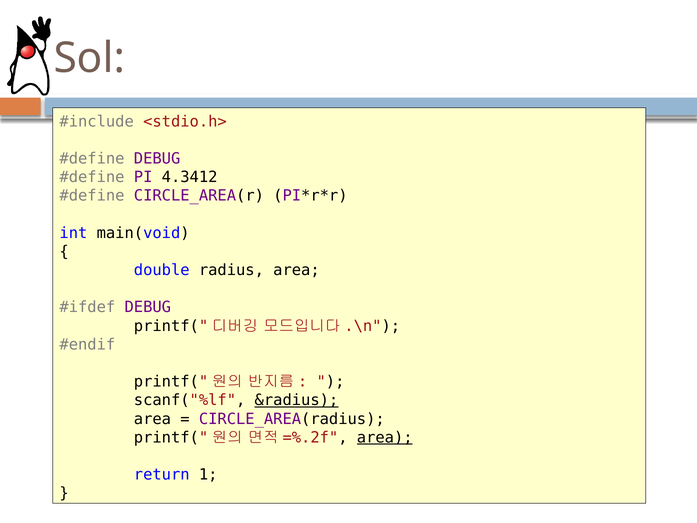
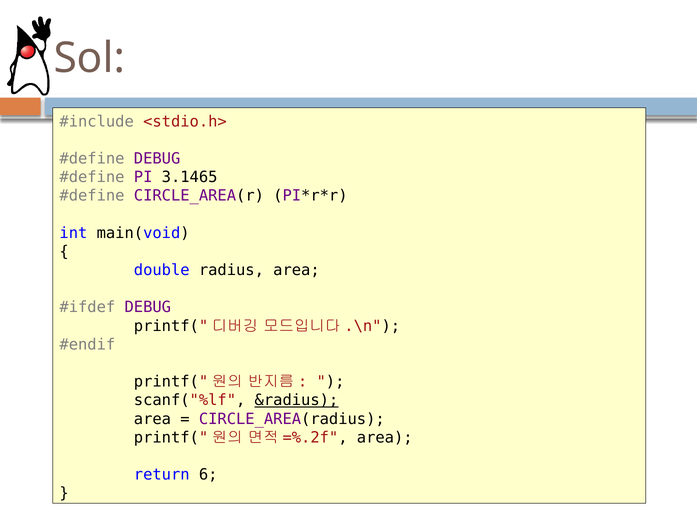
4.3412: 4.3412 -> 3.1465
area at (385, 437) underline: present -> none
1: 1 -> 6
